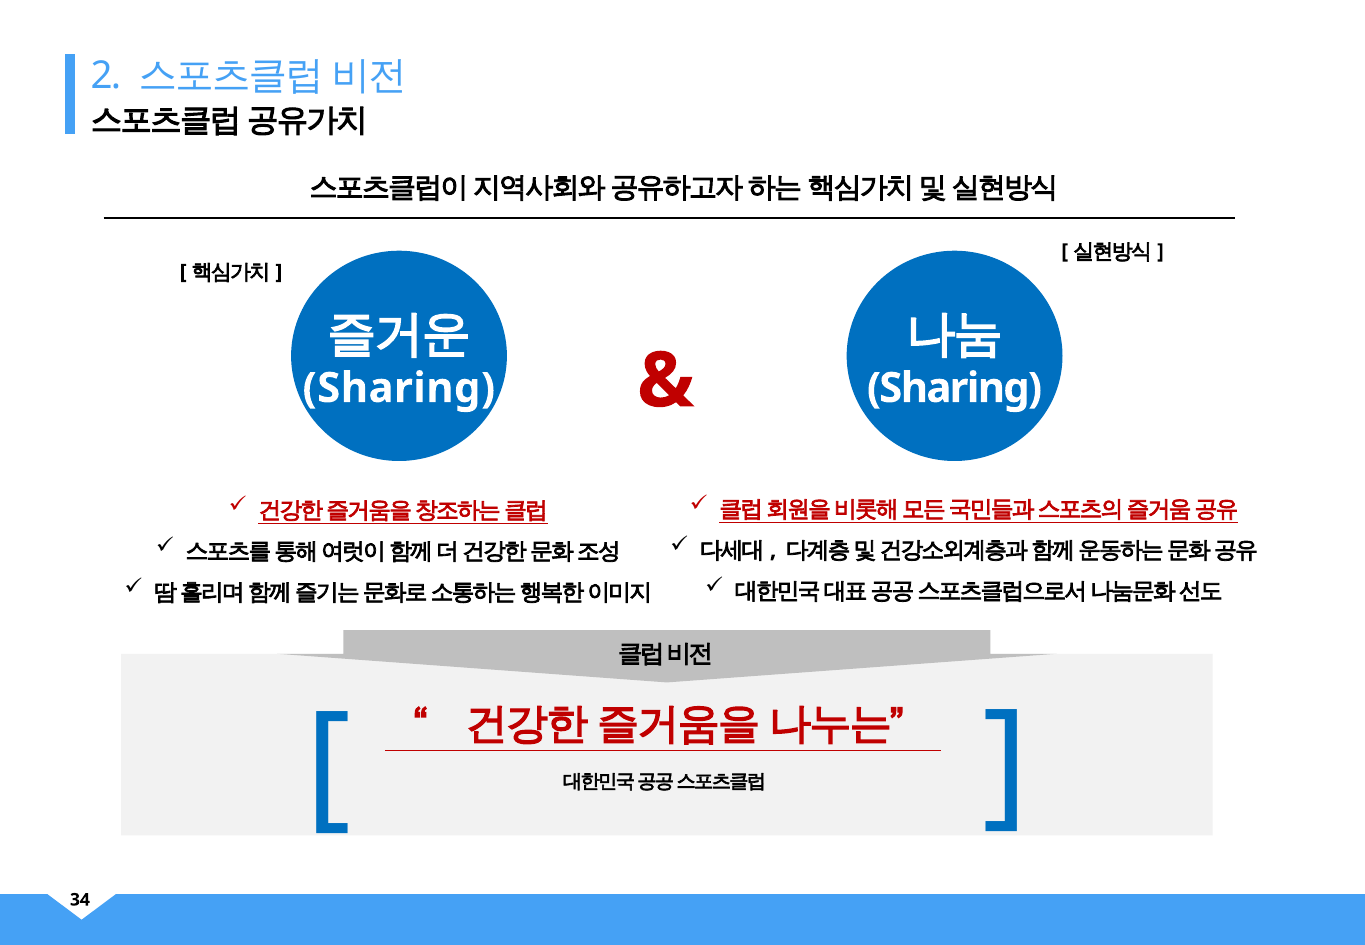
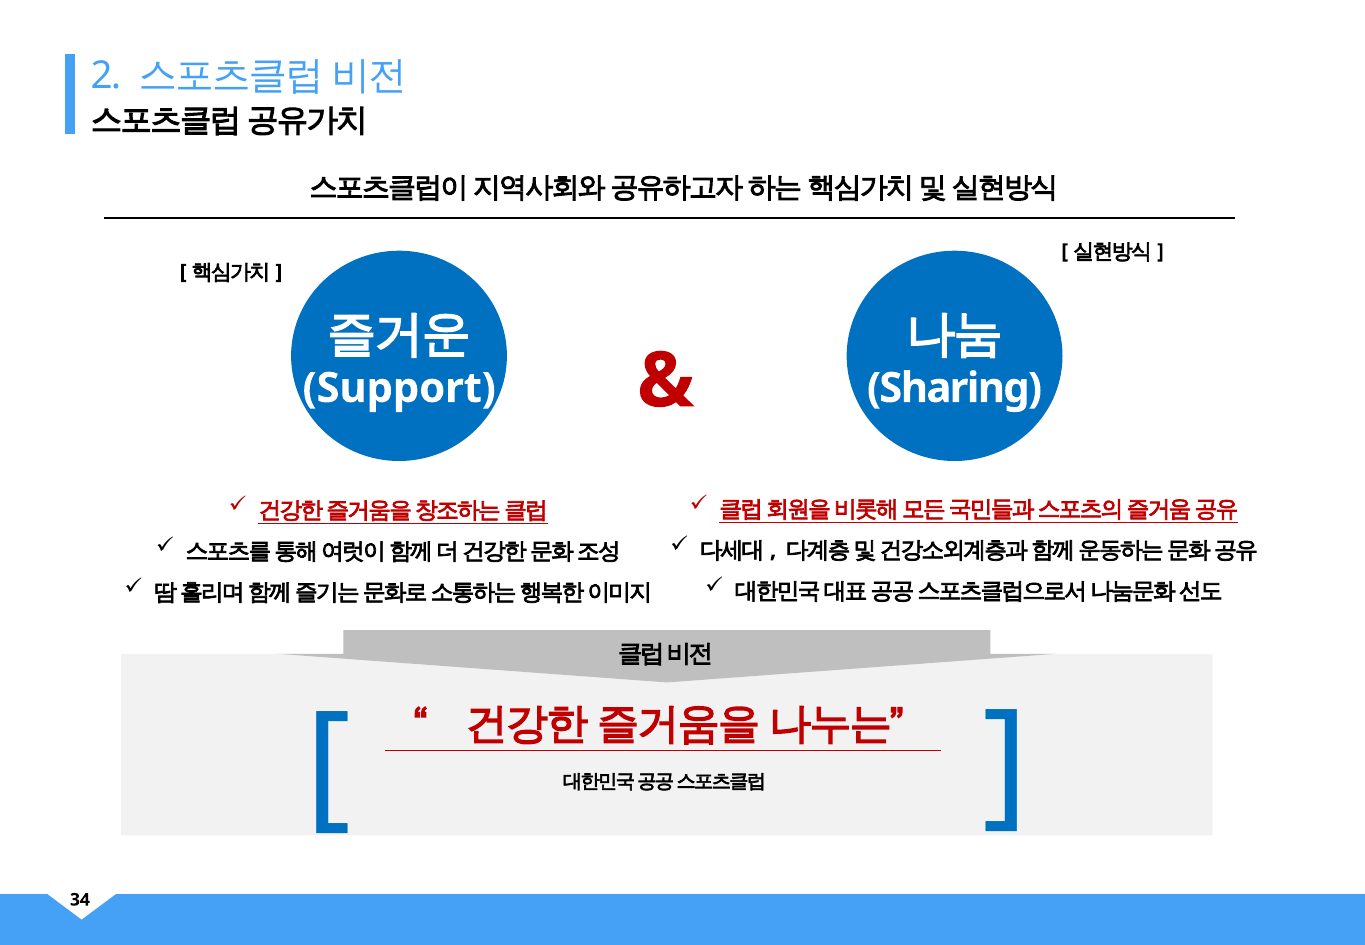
Sharing at (399, 388): Sharing -> Support
